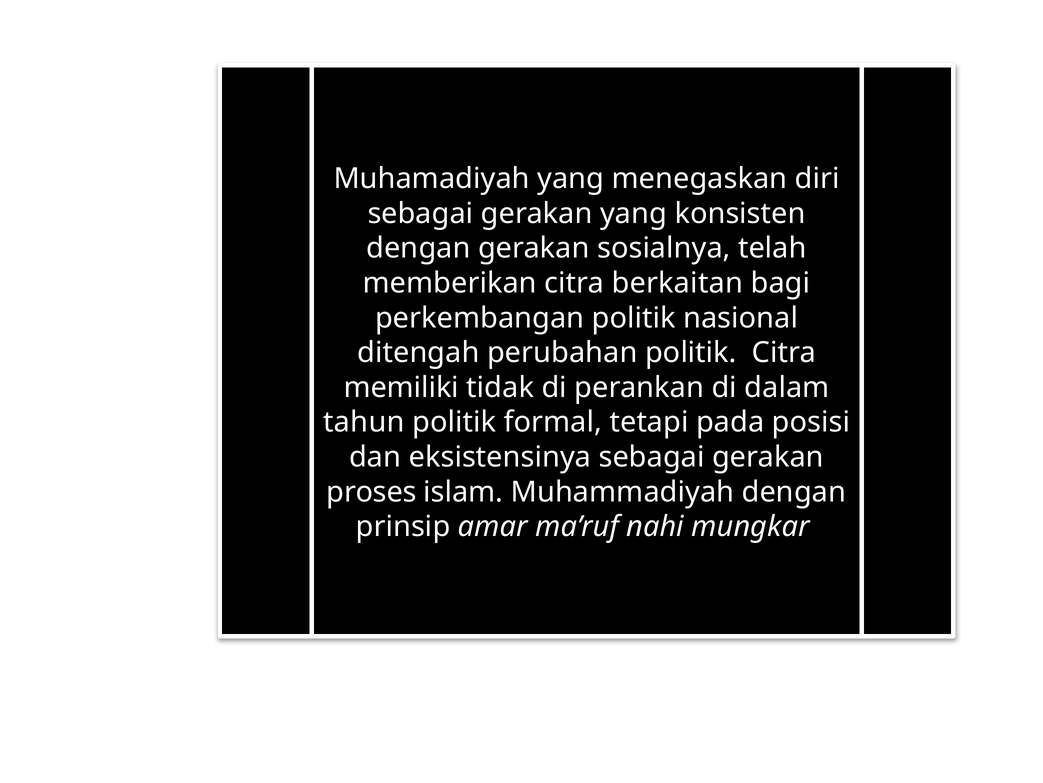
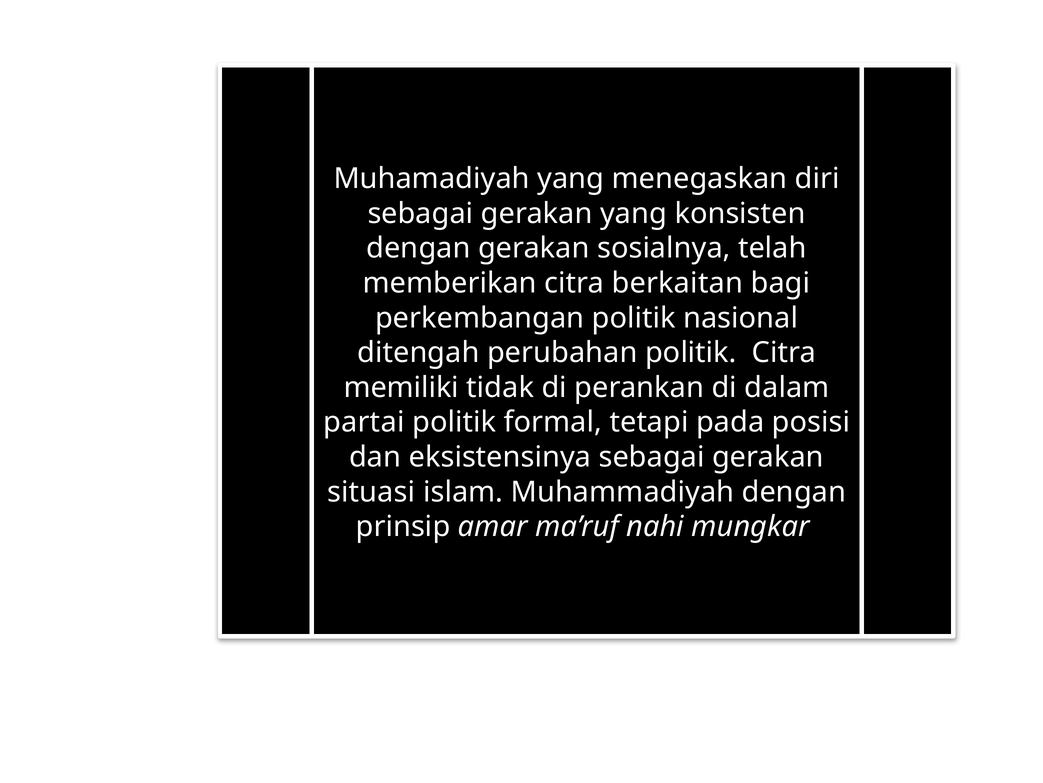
tahun: tahun -> partai
proses: proses -> situasi
